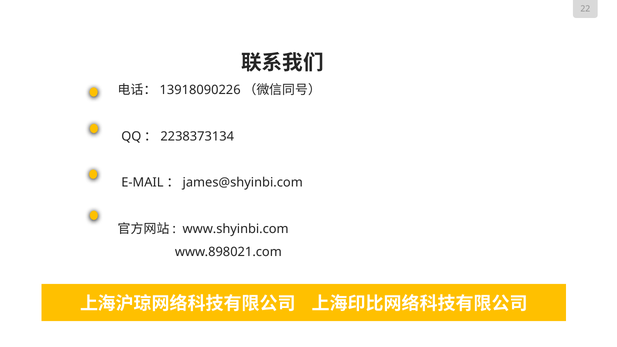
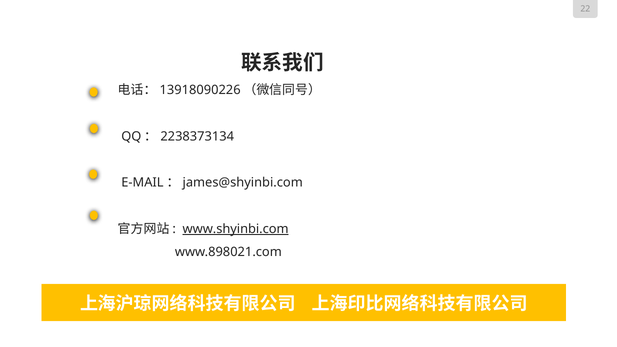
www.shyinbi.com underline: none -> present
